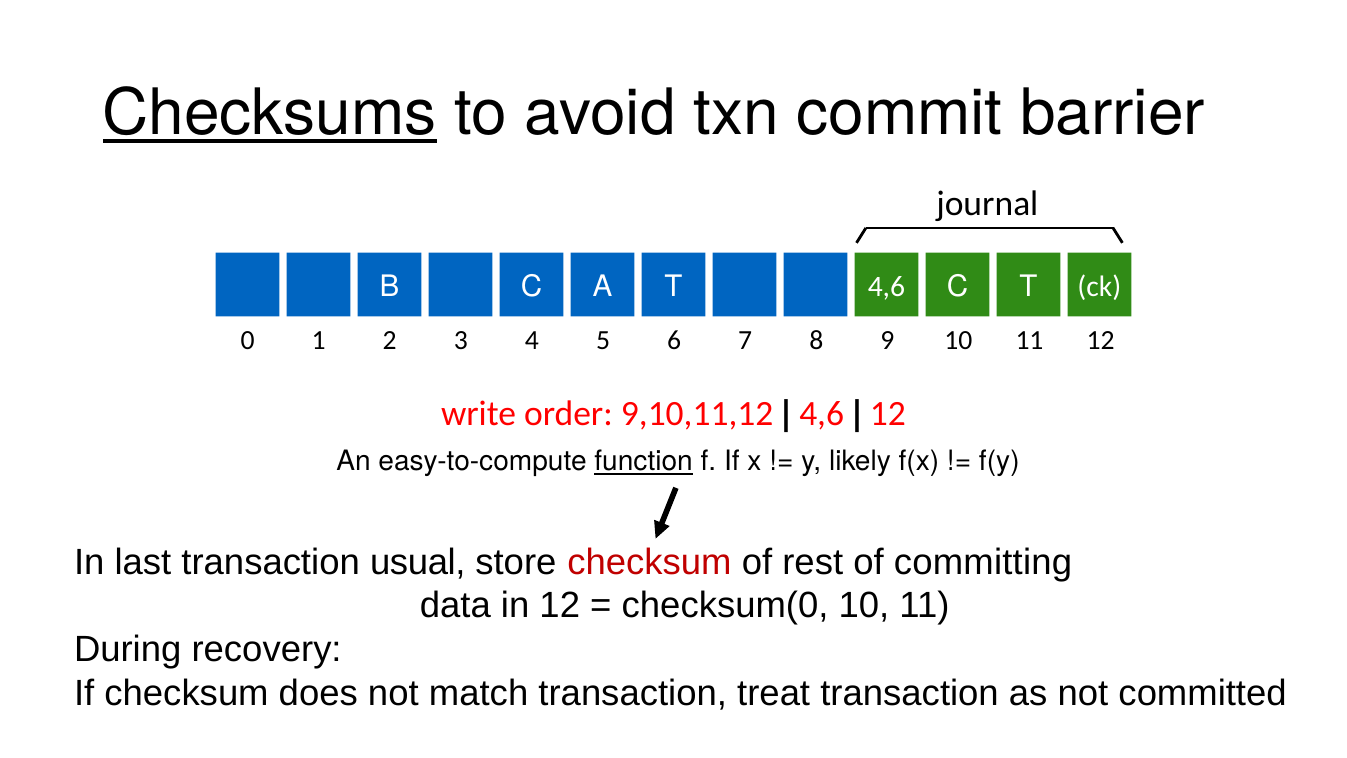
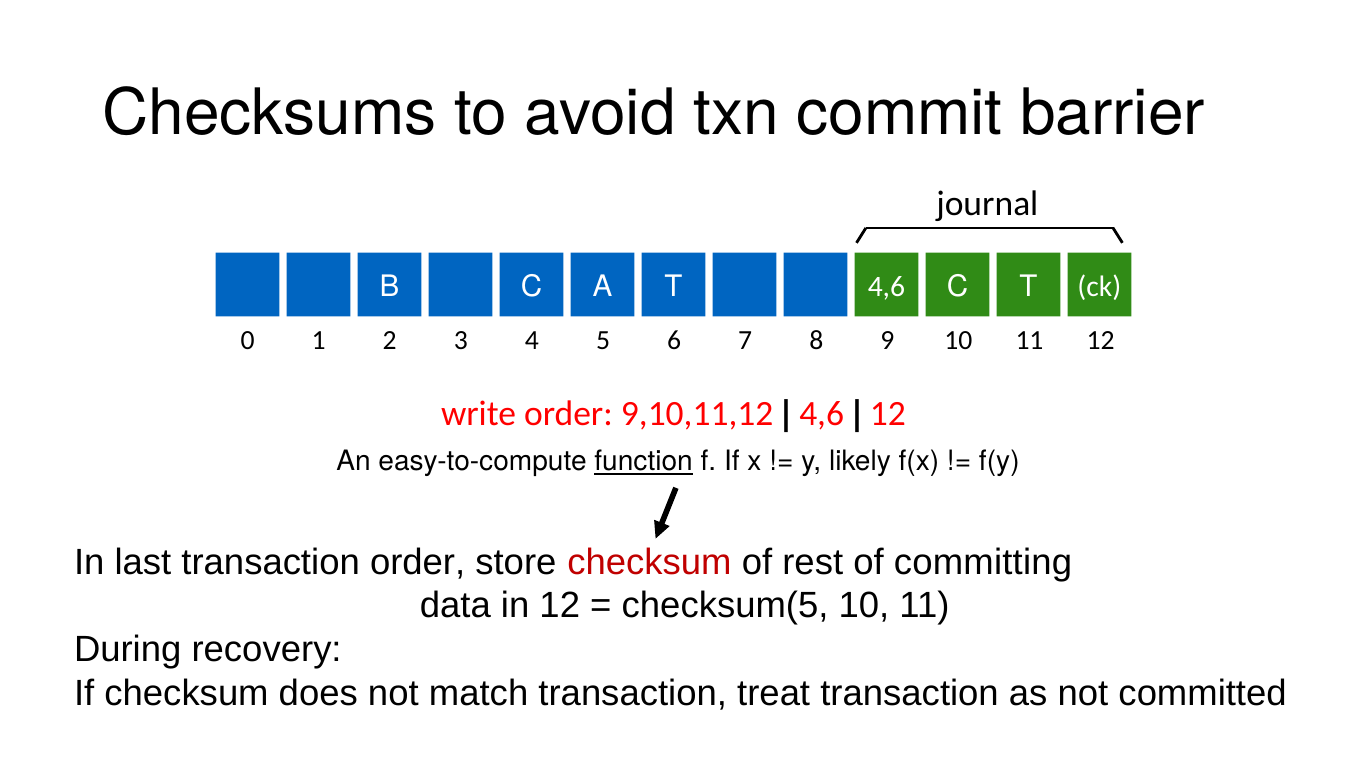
Checksums underline: present -> none
transaction usual: usual -> order
checksum(0: checksum(0 -> checksum(5
